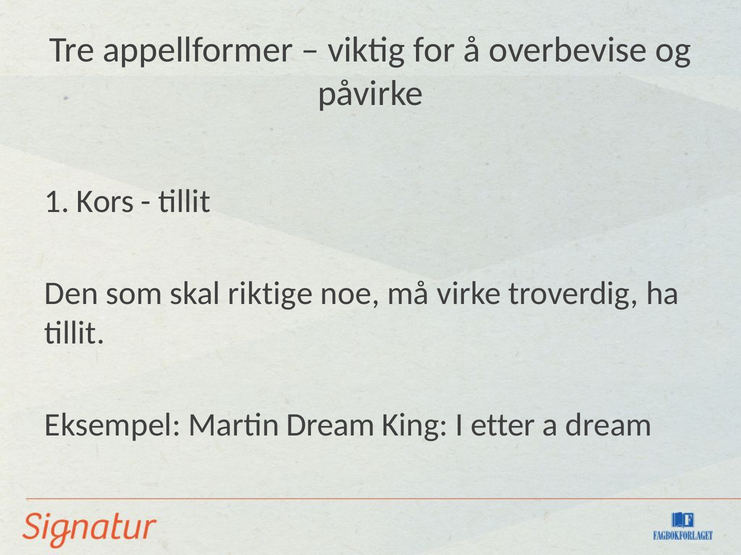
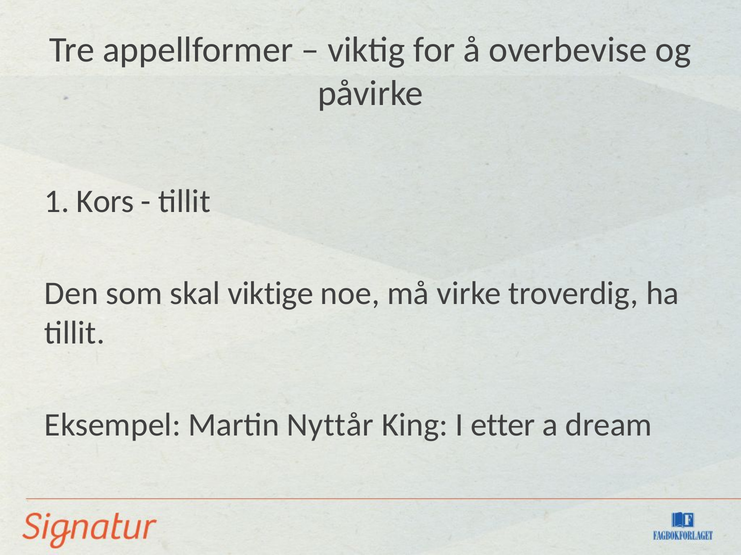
riktige: riktige -> viktige
Martin Dream: Dream -> Nyttår
